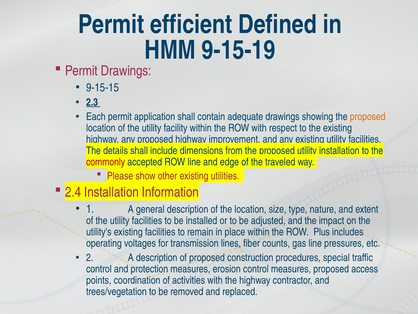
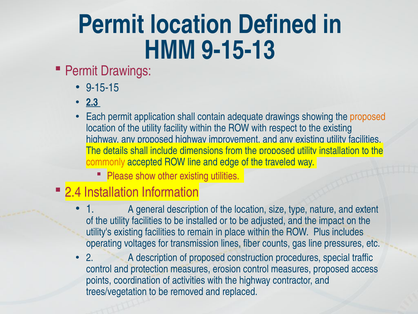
Permit efficient: efficient -> location
9-15-19: 9-15-19 -> 9-15-13
commonly colour: red -> orange
